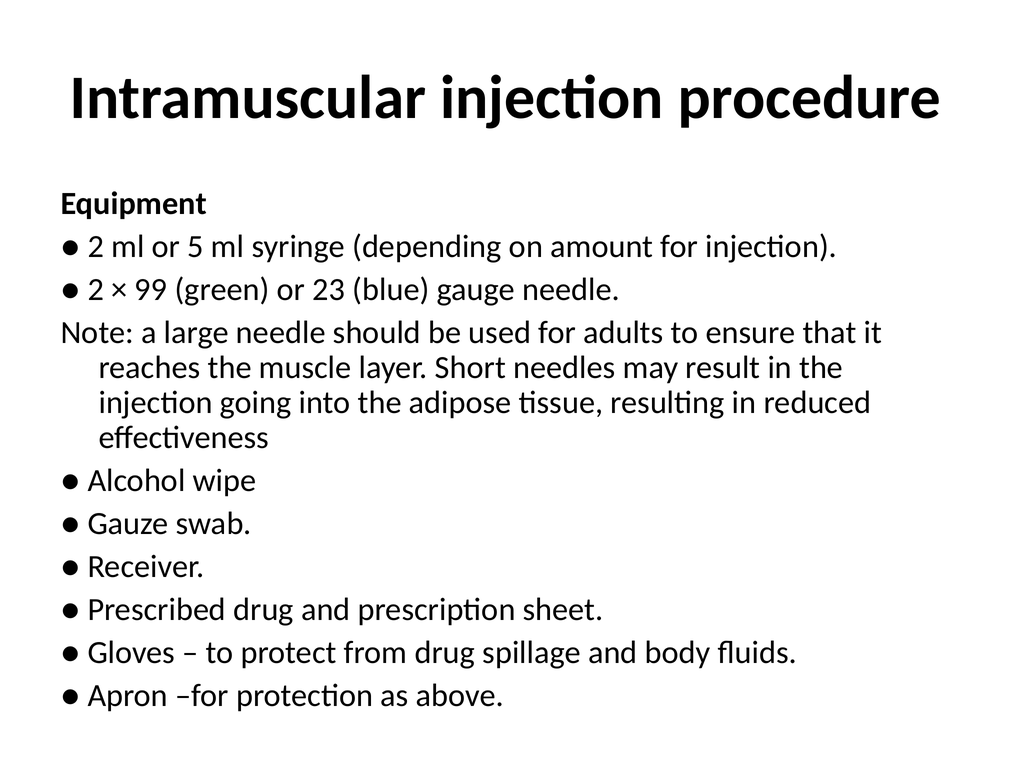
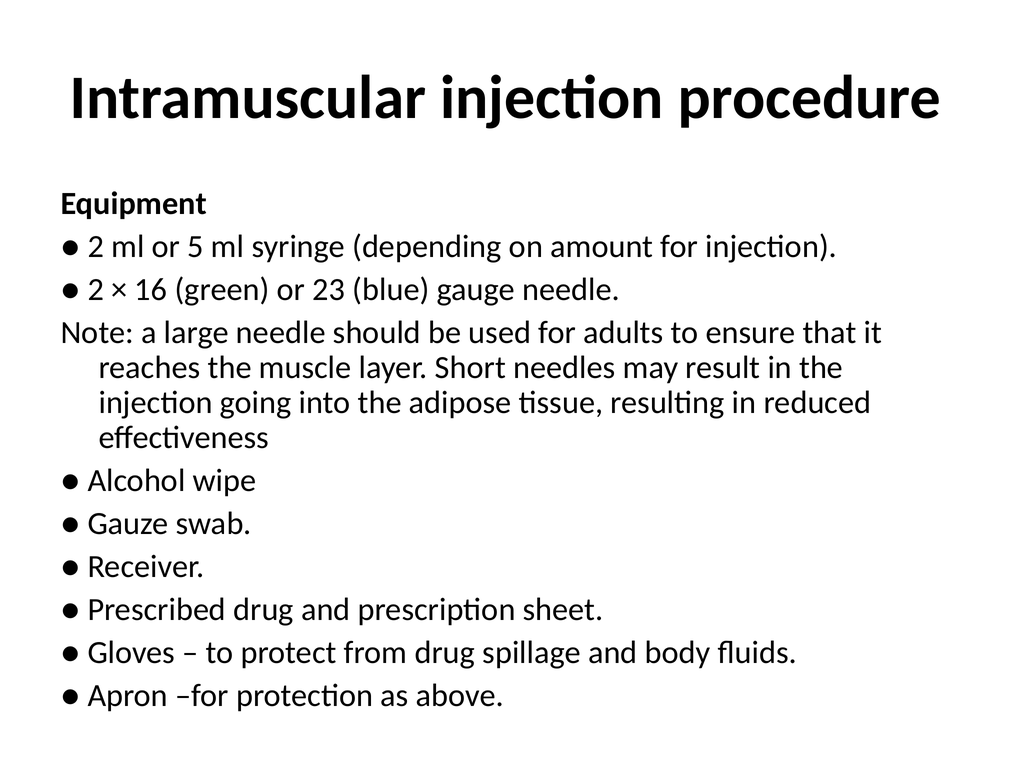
99: 99 -> 16
